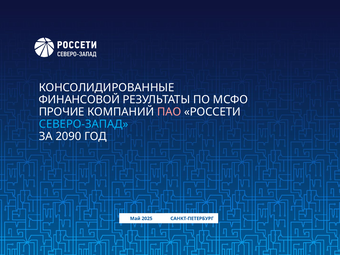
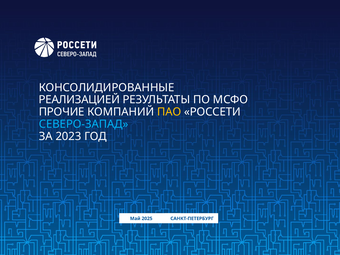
ФИНАНСОВОЙ: ФИНАНСОВОЙ -> РЕАЛИЗАЦИЕЙ
ПАО colour: pink -> yellow
2090: 2090 -> 2023
